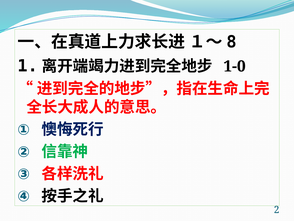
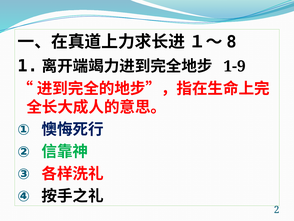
1-0: 1-0 -> 1-9
